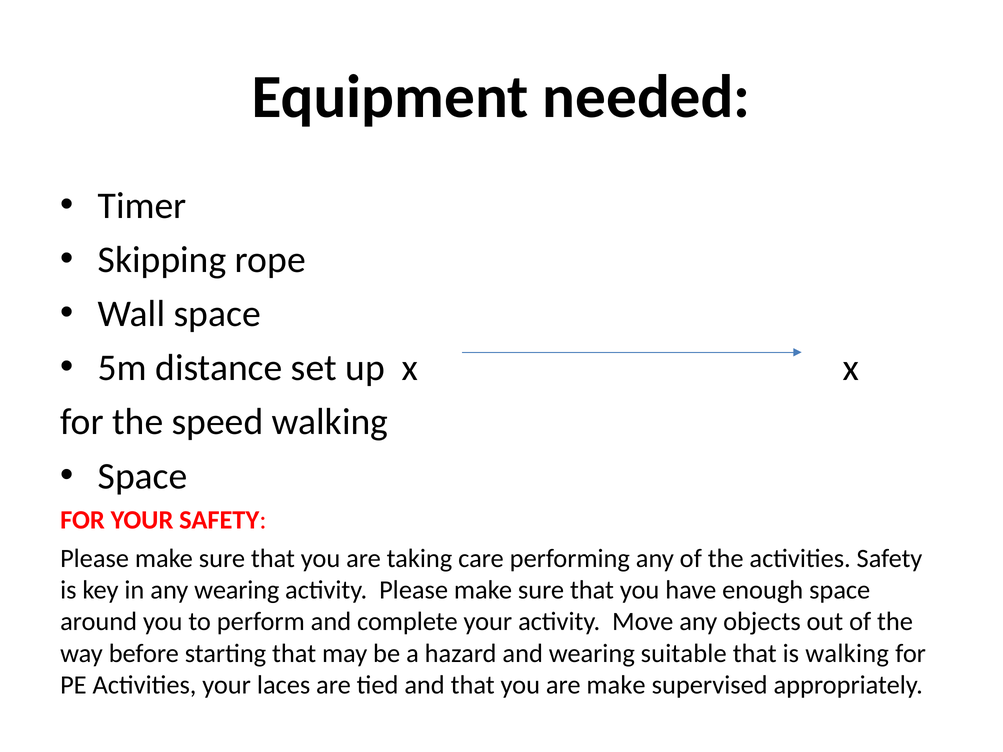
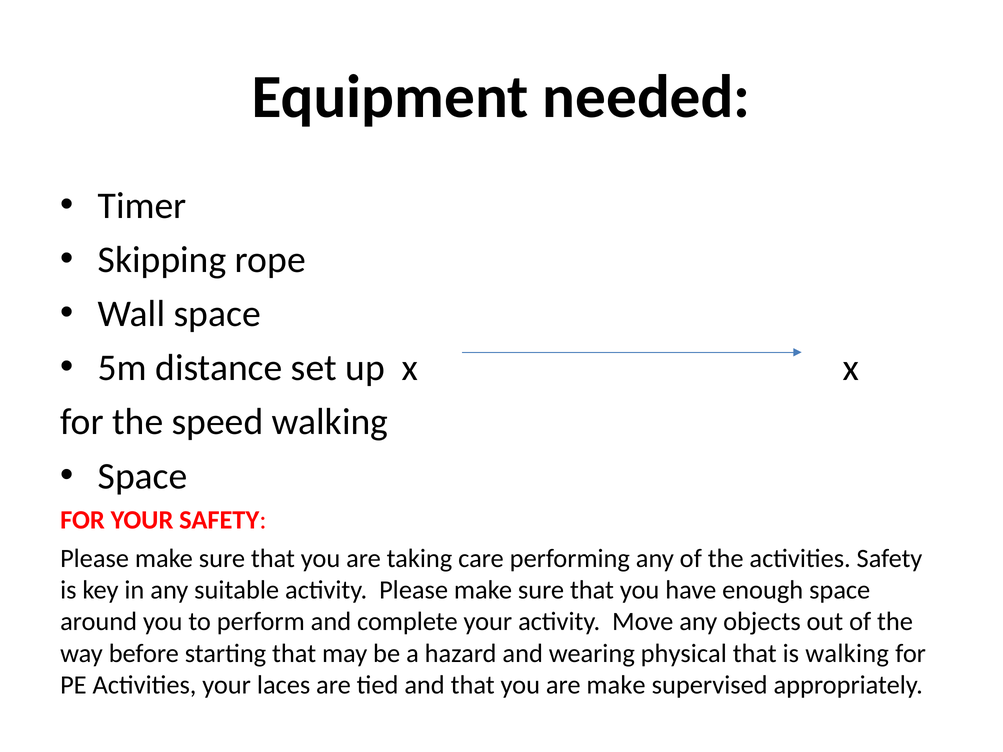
any wearing: wearing -> suitable
suitable: suitable -> physical
